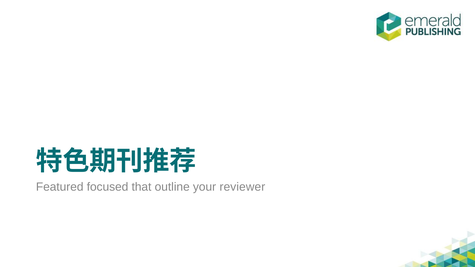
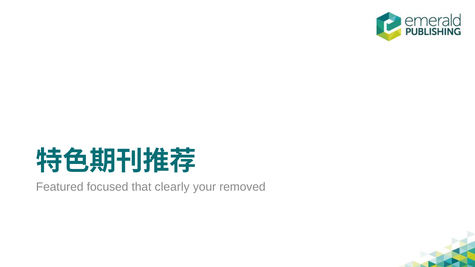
outline: outline -> clearly
reviewer: reviewer -> removed
